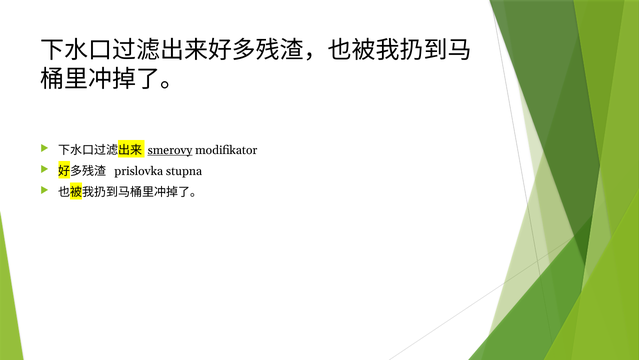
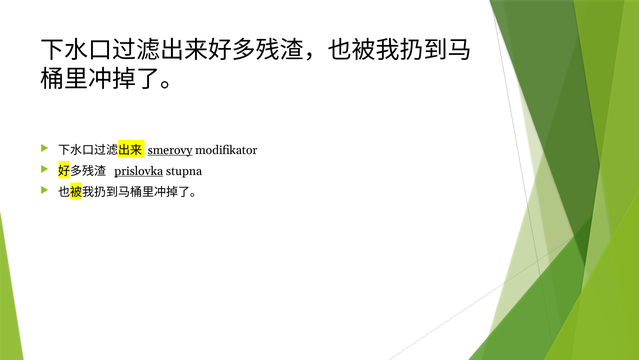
prislovka underline: none -> present
